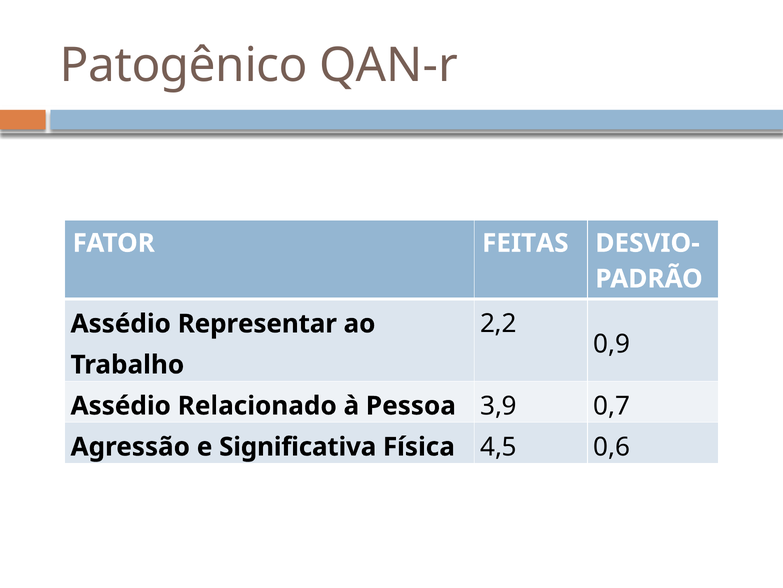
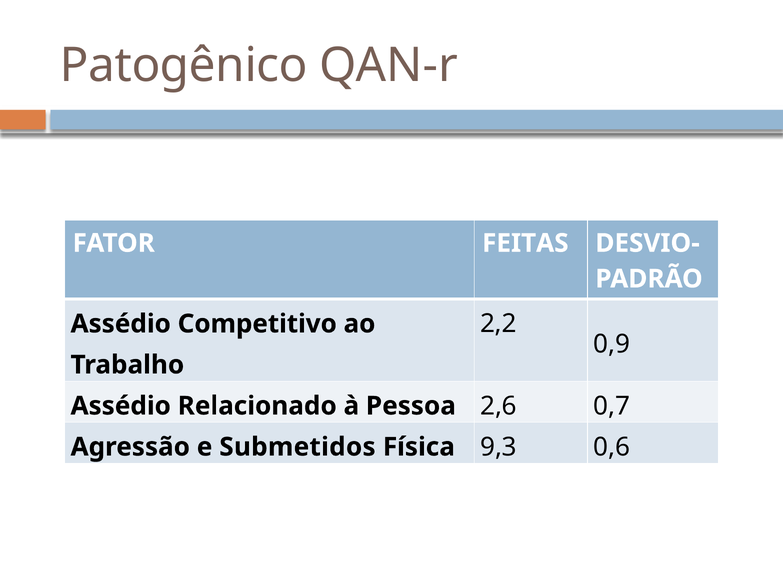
Representar: Representar -> Competitivo
3,9: 3,9 -> 2,6
Significativa: Significativa -> Submetidos
4,5: 4,5 -> 9,3
